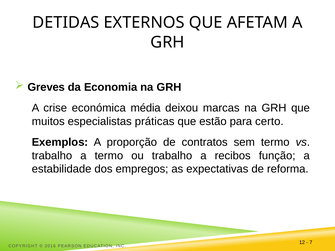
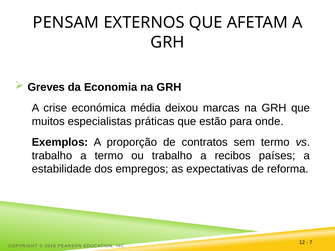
DETIDAS: DETIDAS -> PENSAM
certo: certo -> onde
função: função -> países
